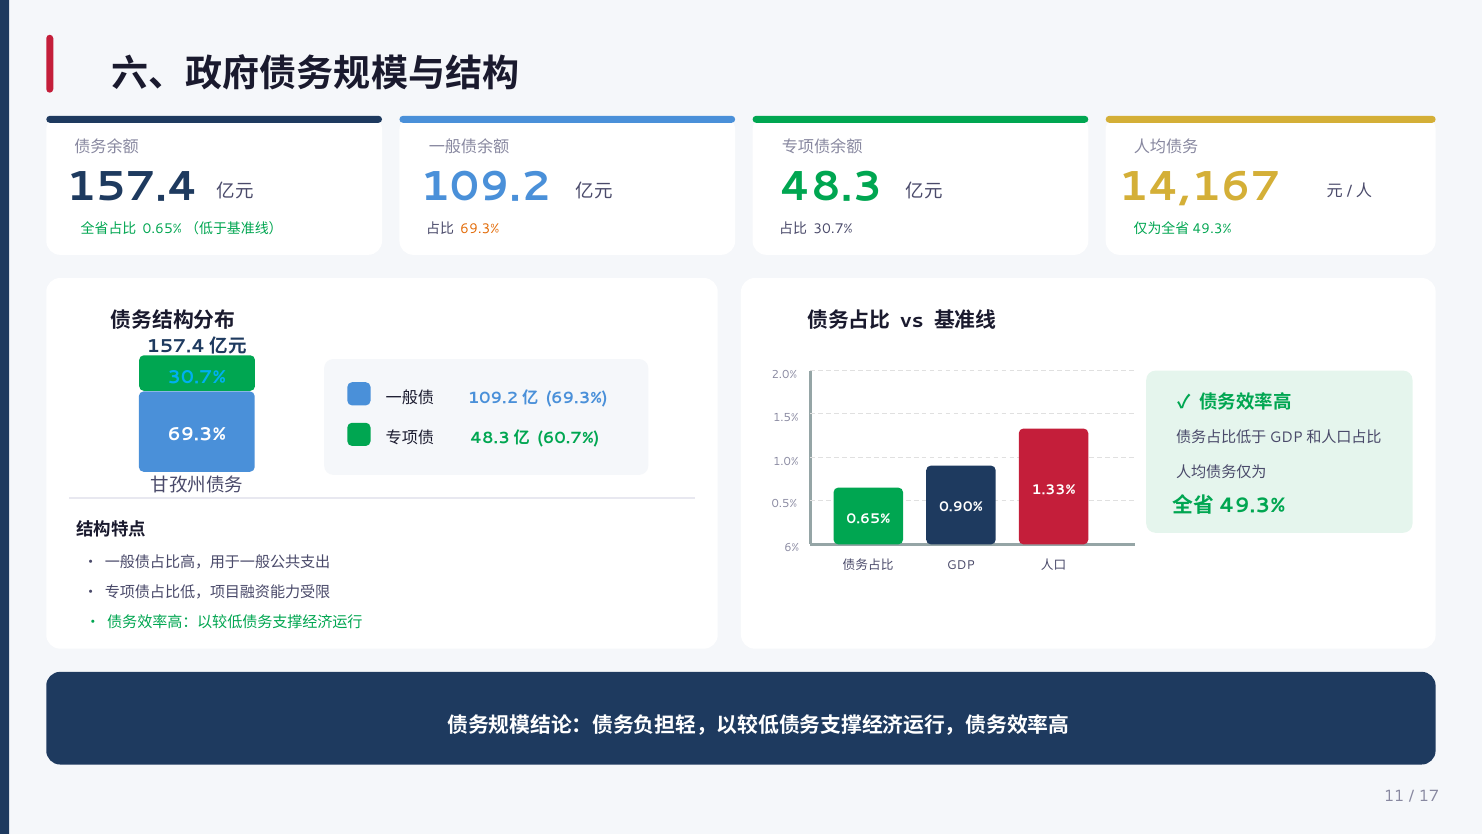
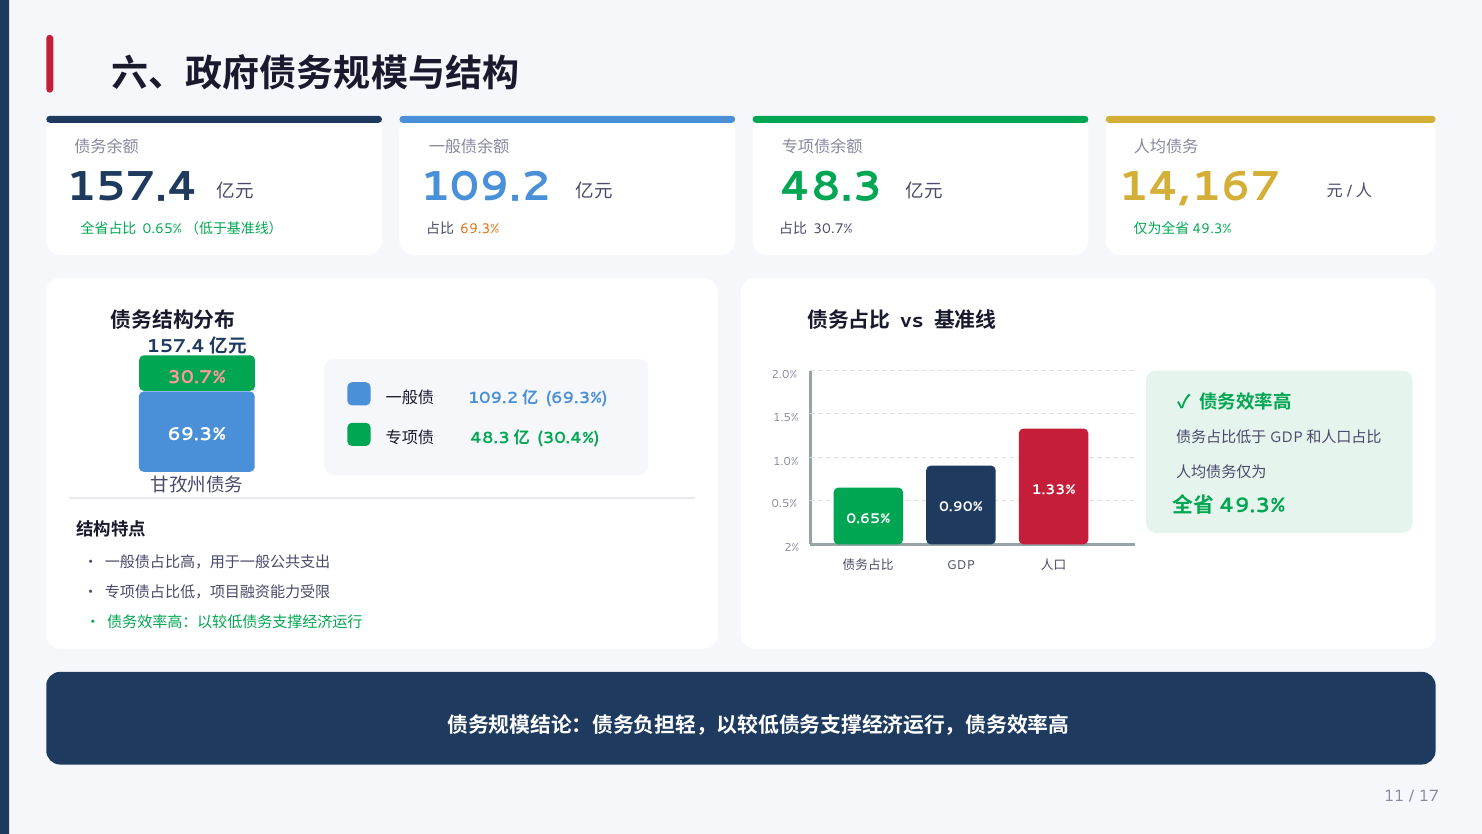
30.7% at (197, 378) colour: light blue -> pink
60.7%: 60.7% -> 30.4%
6%: 6% -> 2%
